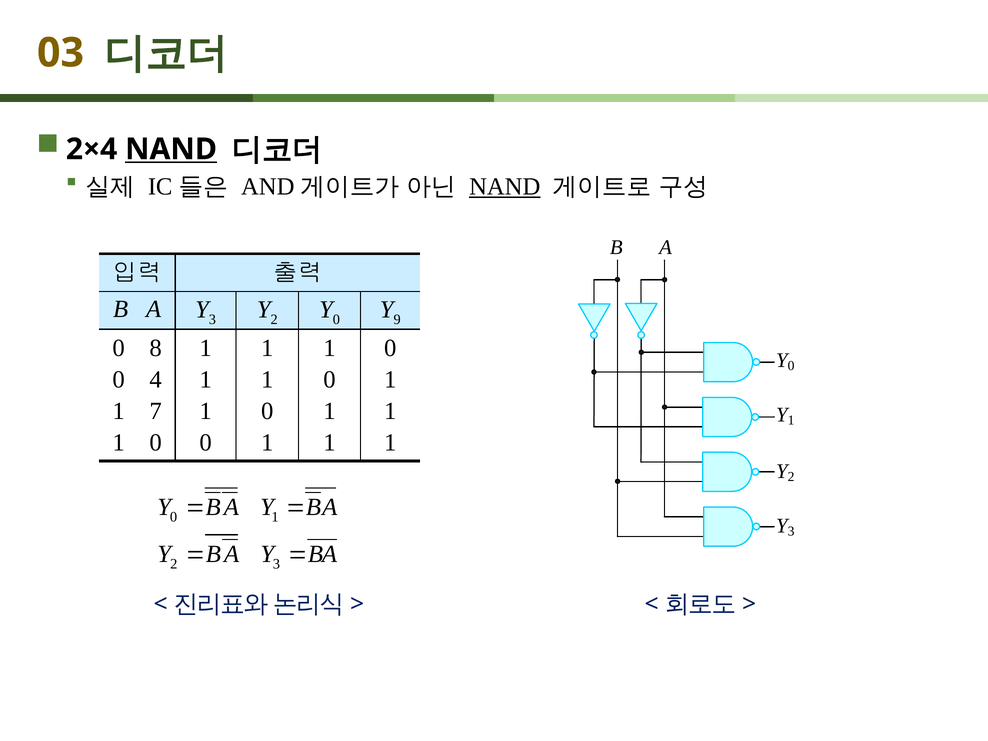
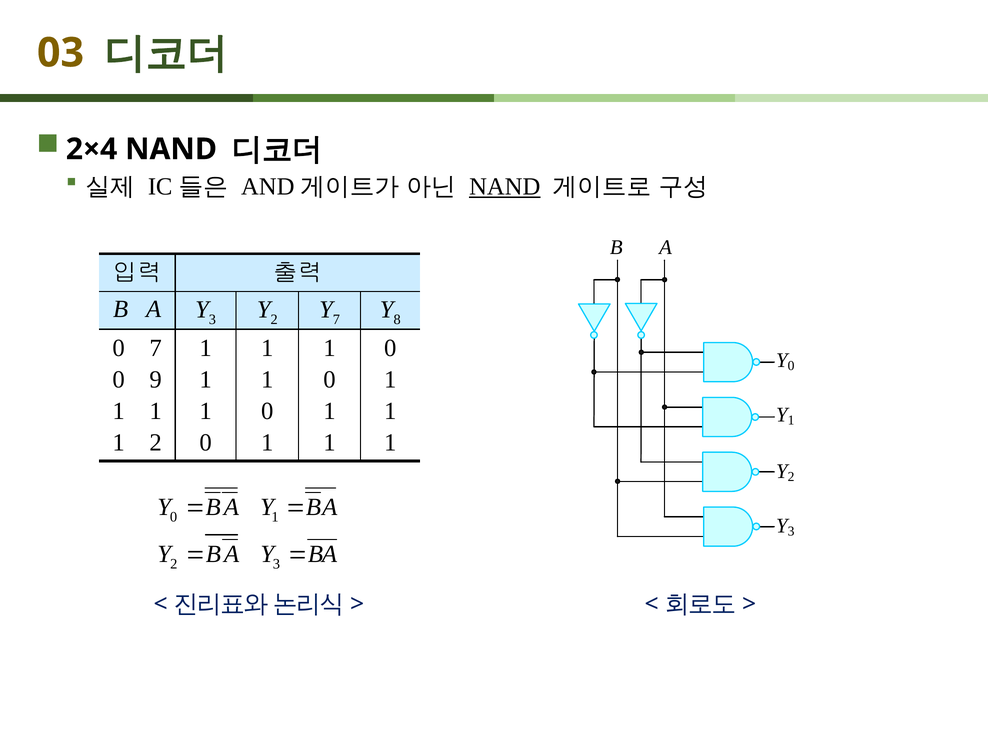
NAND at (171, 149) underline: present -> none
0 at (336, 319): 0 -> 7
9: 9 -> 8
0 8: 8 -> 7
4: 4 -> 9
7 at (156, 411): 7 -> 1
0 at (156, 443): 0 -> 2
